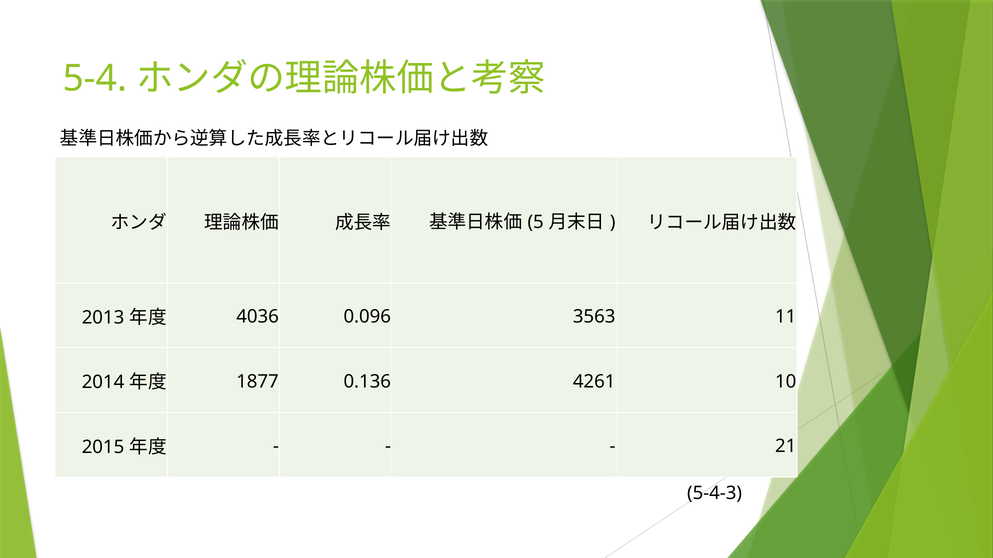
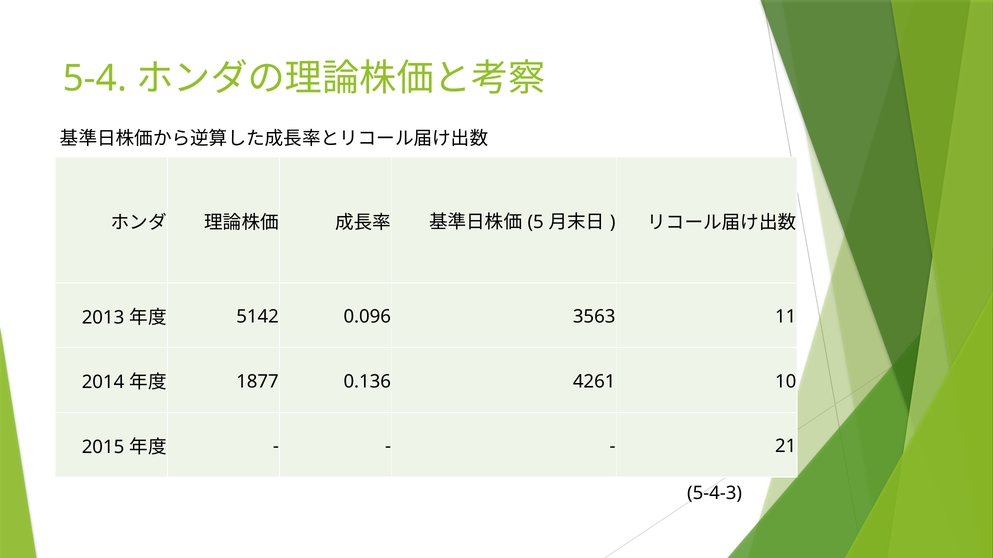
4036: 4036 -> 5142
